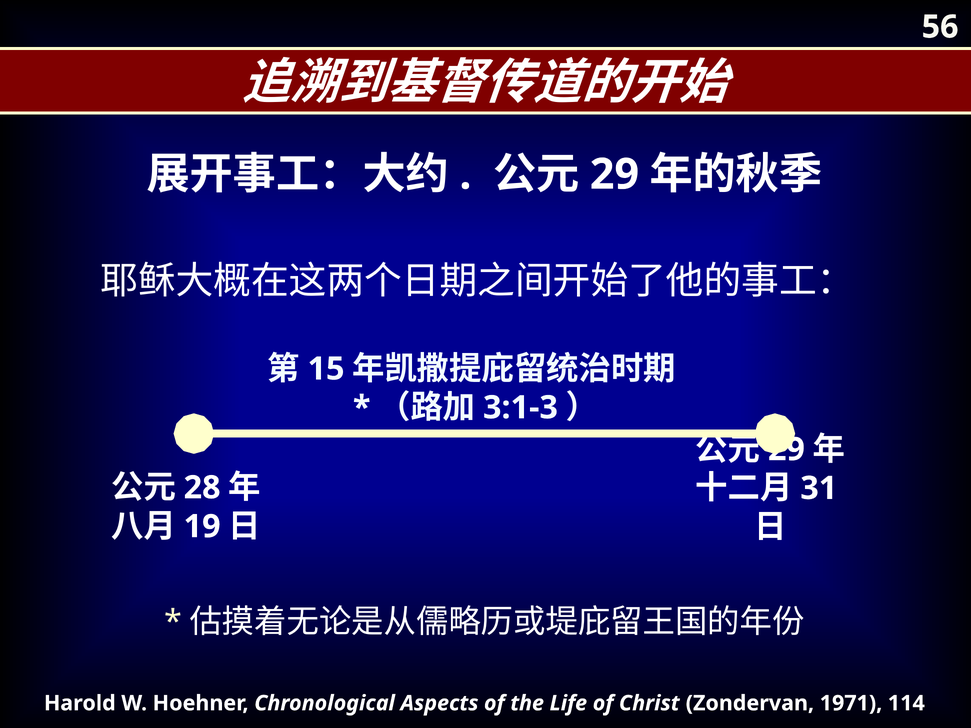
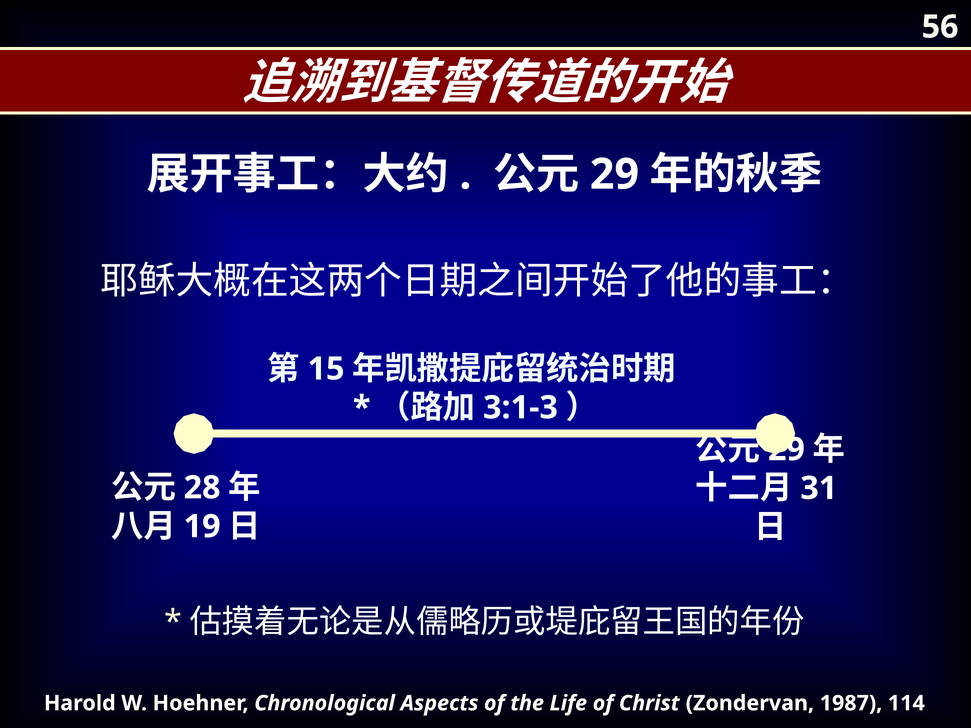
1971: 1971 -> 1987
